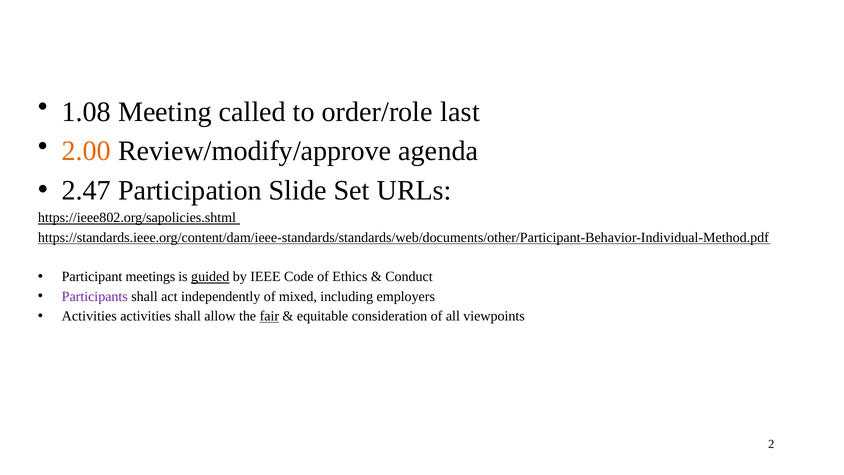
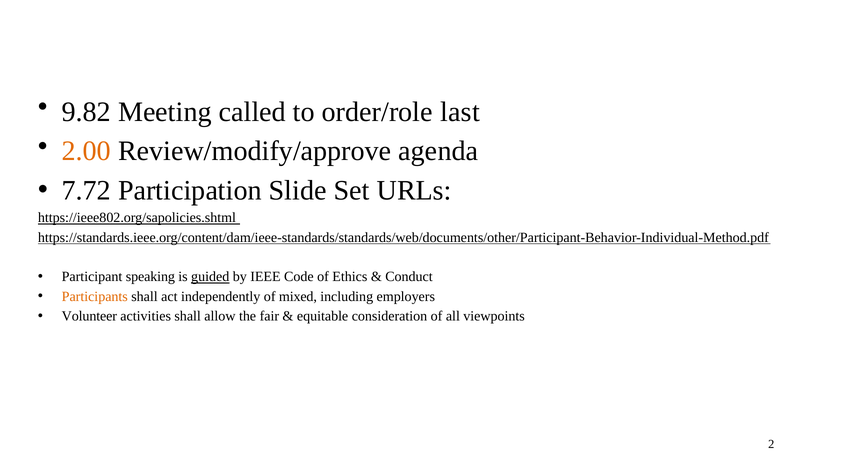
1.08: 1.08 -> 9.82
2.47: 2.47 -> 7.72
meetings: meetings -> speaking
Participants colour: purple -> orange
Activities at (89, 316): Activities -> Volunteer
fair underline: present -> none
